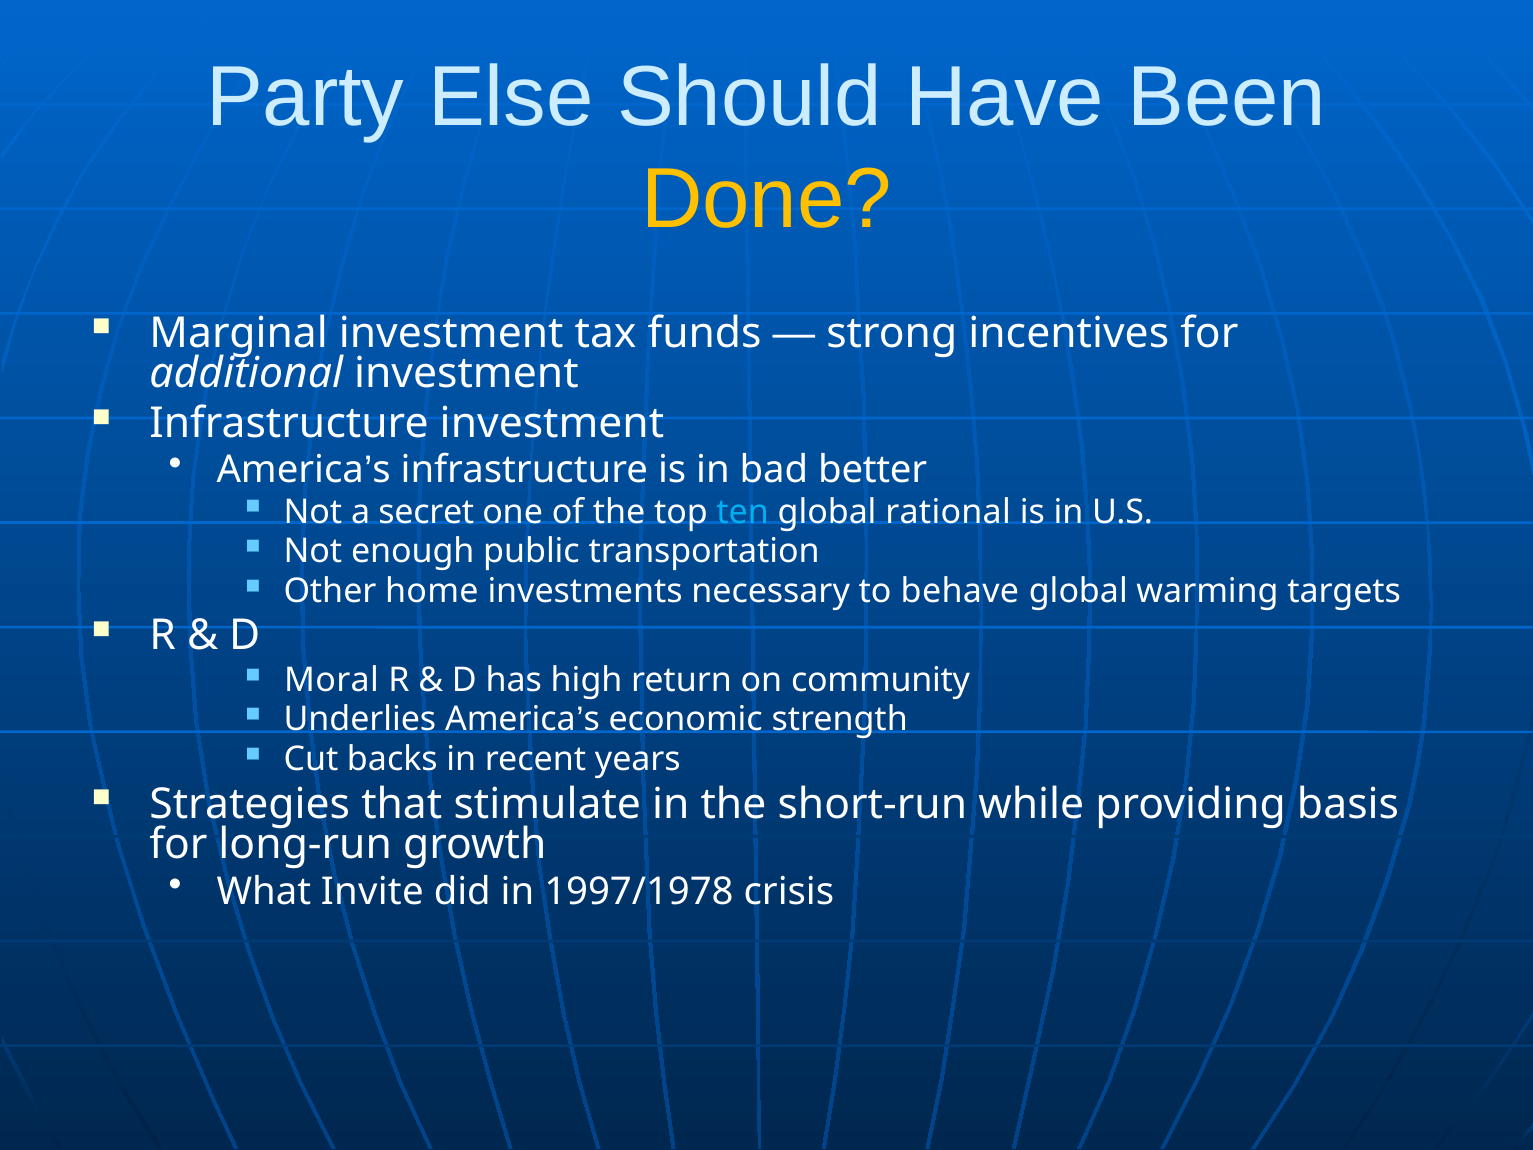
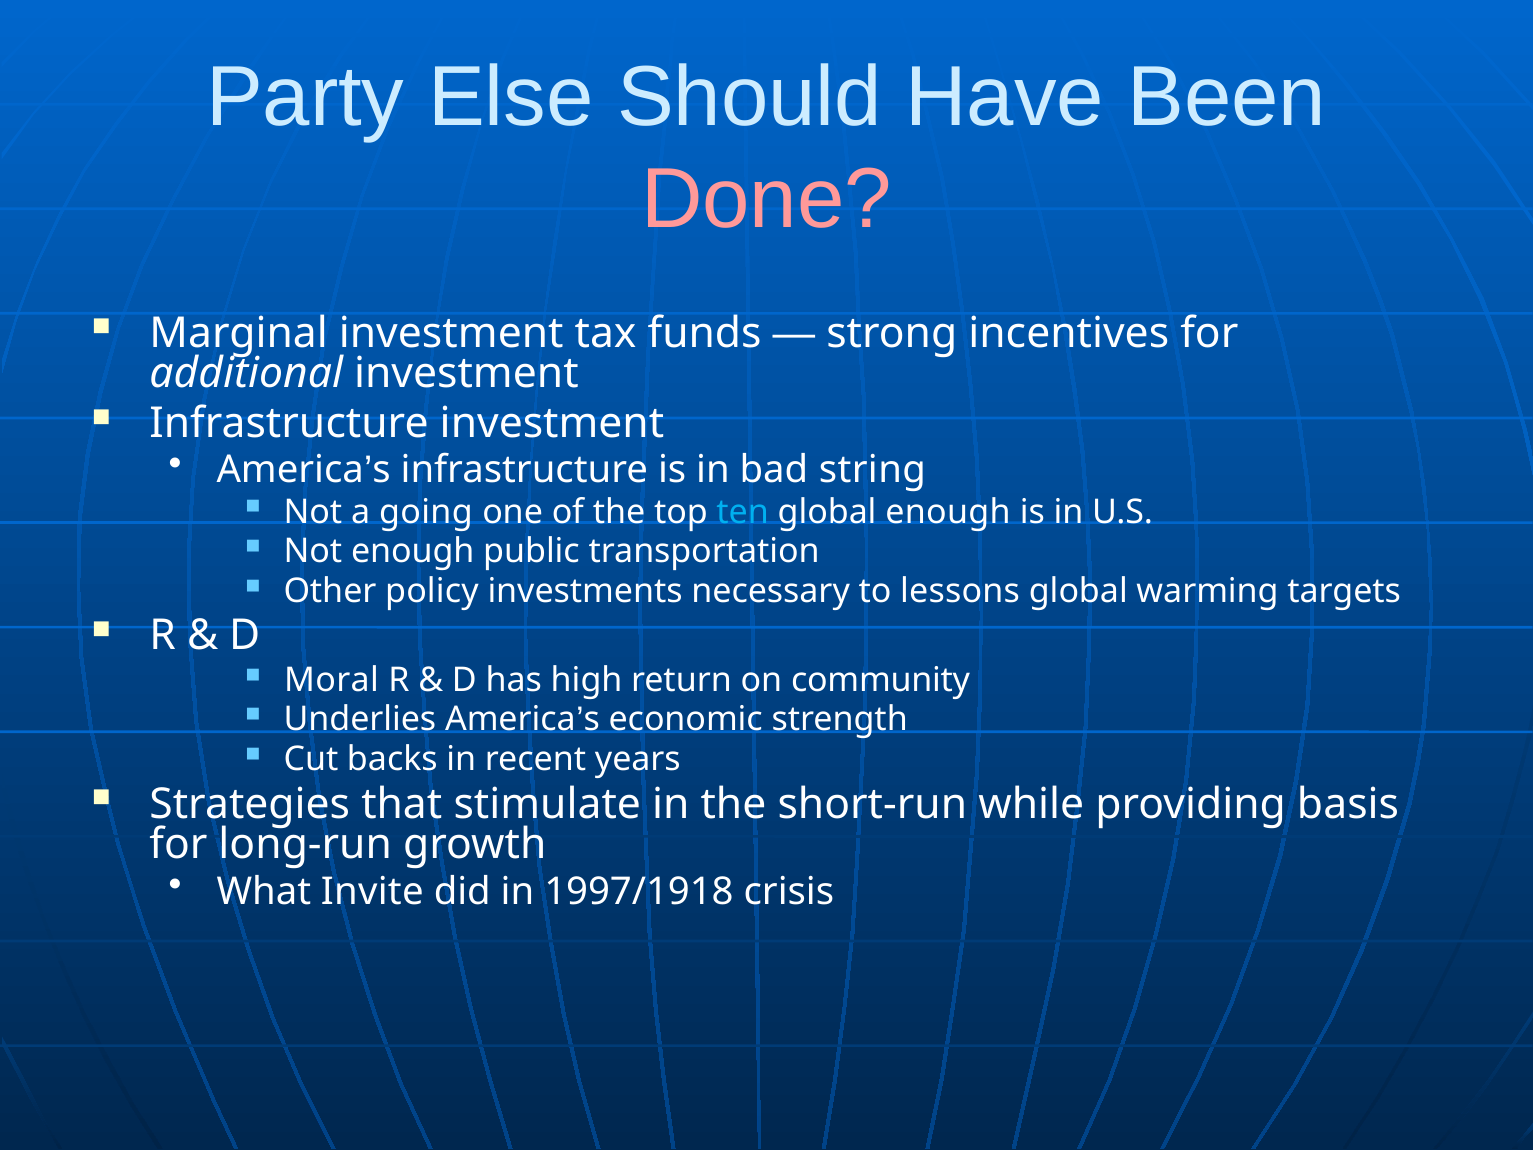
Done colour: yellow -> pink
better: better -> string
secret: secret -> going
global rational: rational -> enough
home: home -> policy
behave: behave -> lessons
1997/1978: 1997/1978 -> 1997/1918
